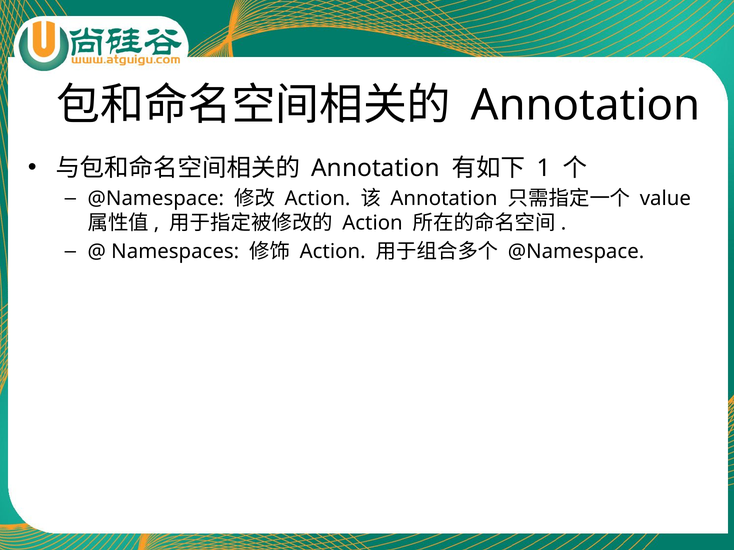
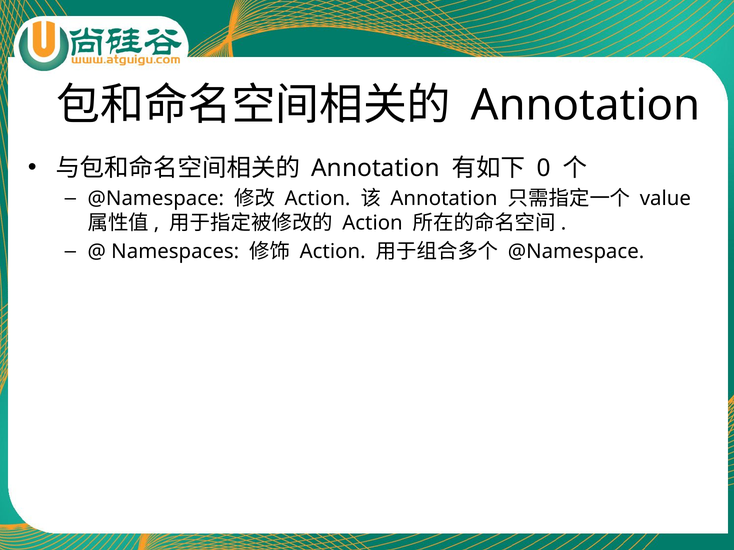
1: 1 -> 0
